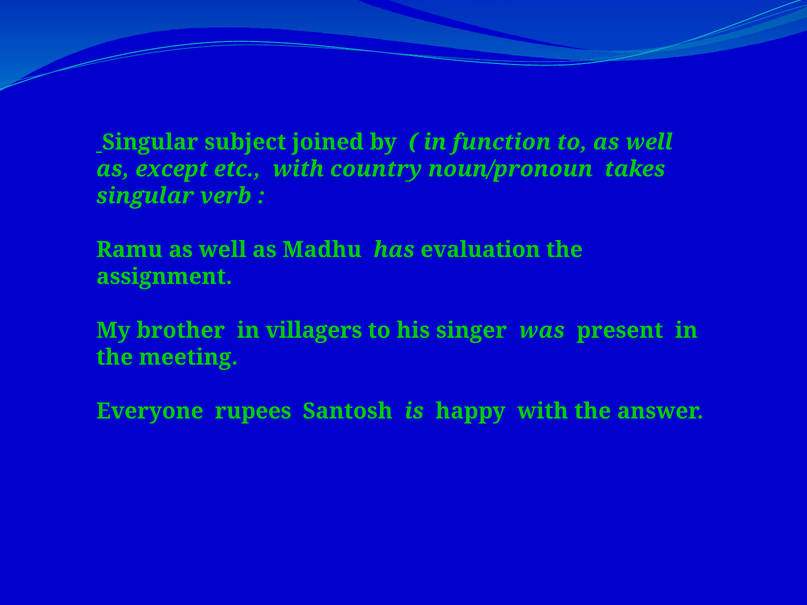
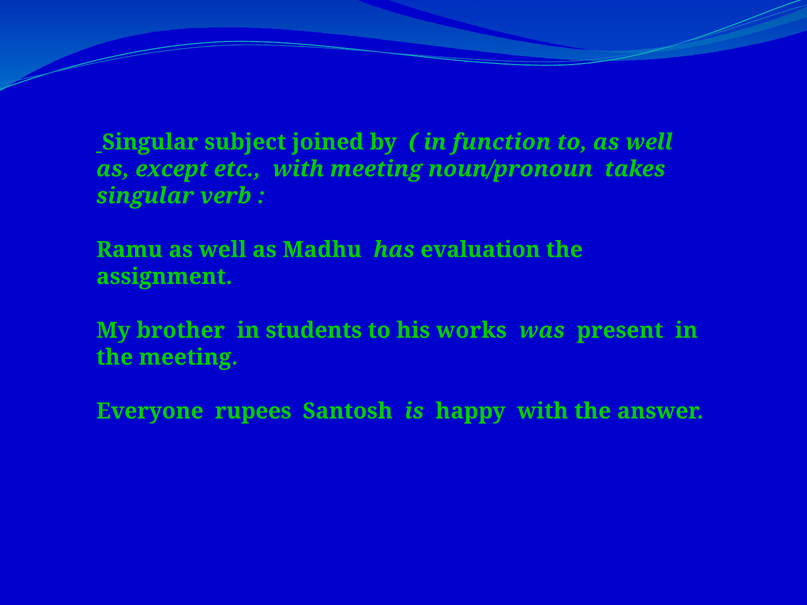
with country: country -> meeting
villagers: villagers -> students
singer: singer -> works
